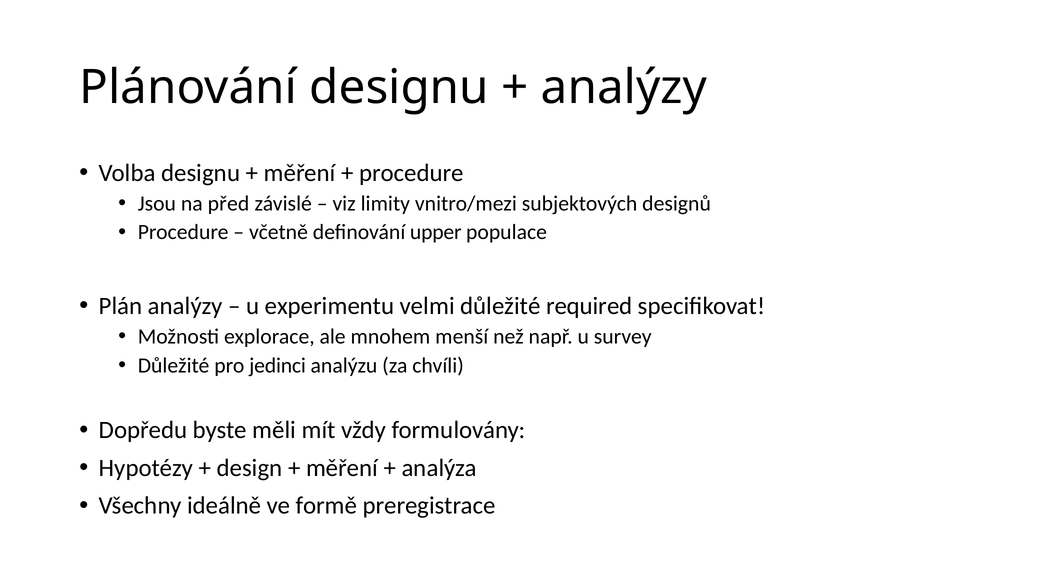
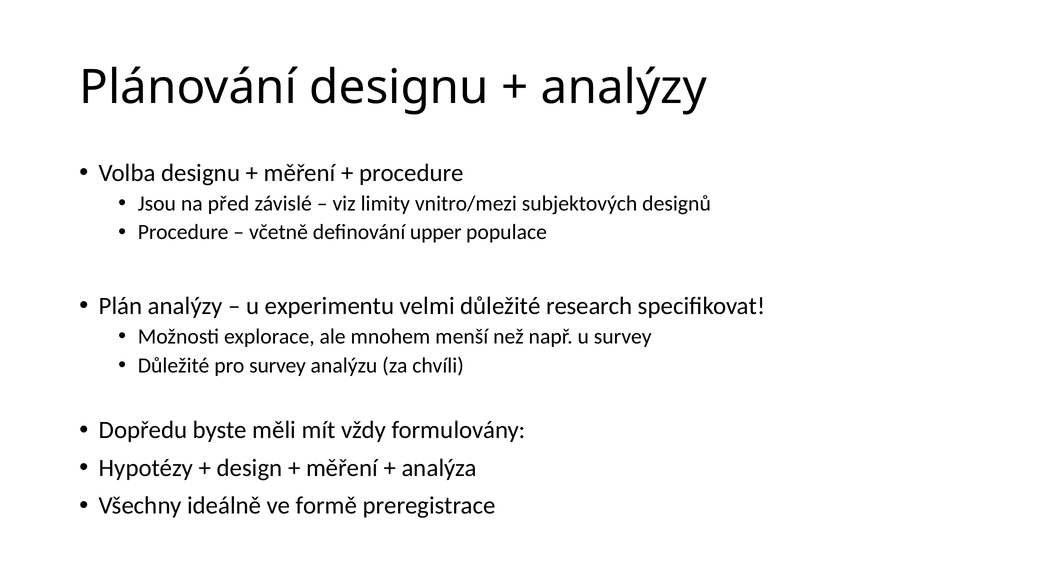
required: required -> research
pro jedinci: jedinci -> survey
